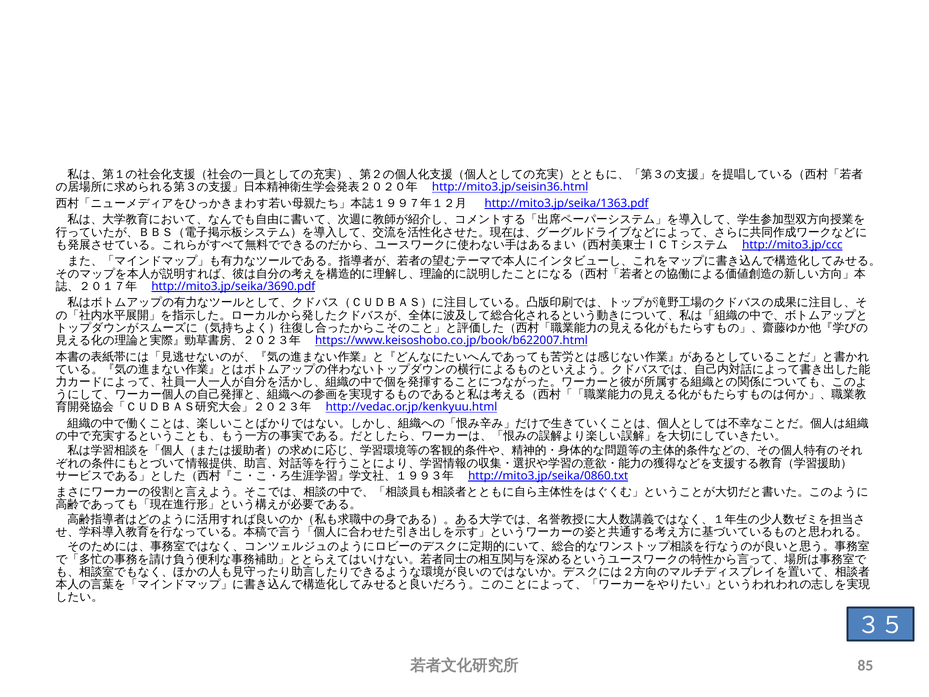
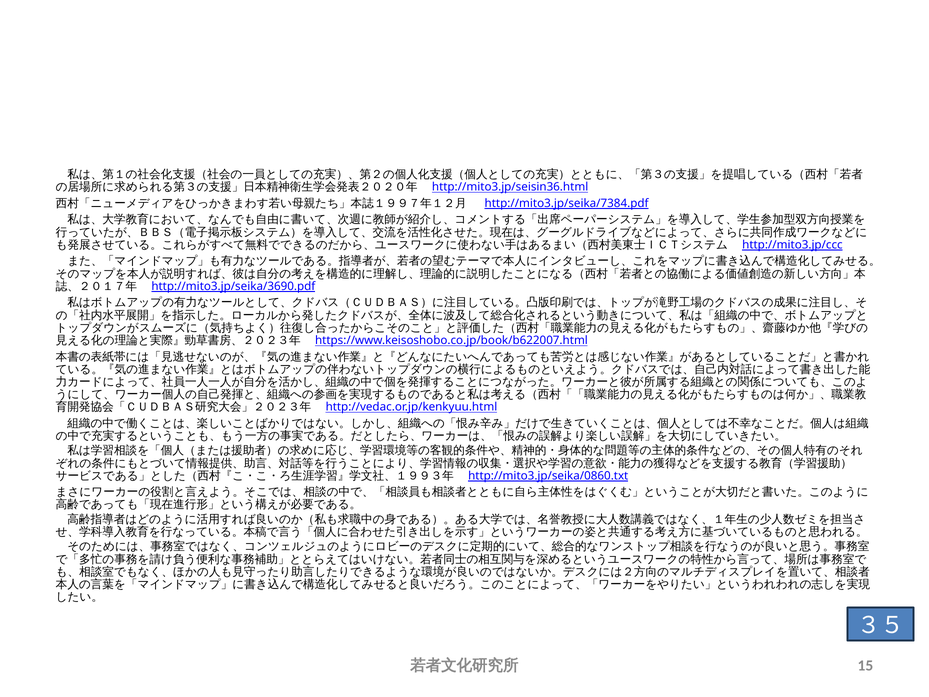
http://mito3.jp/seika/1363.pdf: http://mito3.jp/seika/1363.pdf -> http://mito3.jp/seika/7384.pdf
85: 85 -> 15
